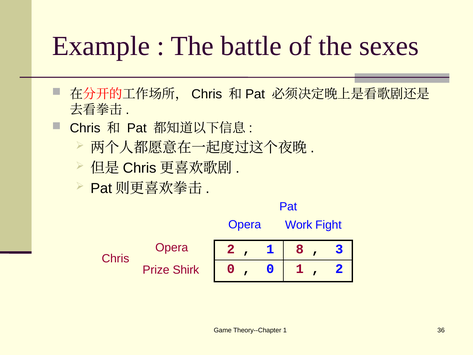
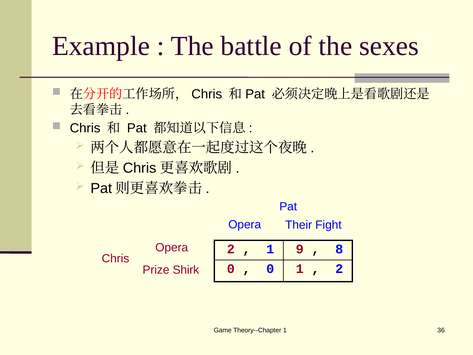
Work: Work -> Their
8: 8 -> 9
3: 3 -> 8
